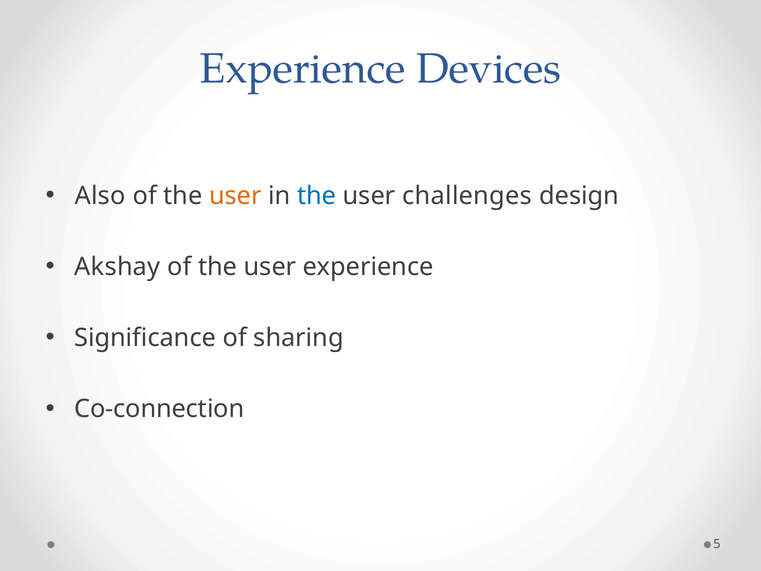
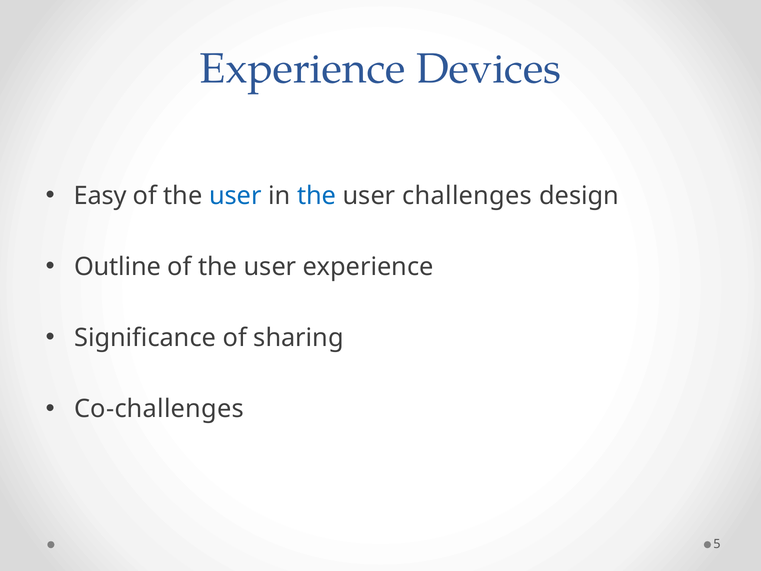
Also: Also -> Easy
user at (235, 196) colour: orange -> blue
Akshay: Akshay -> Outline
Co-connection: Co-connection -> Co-challenges
